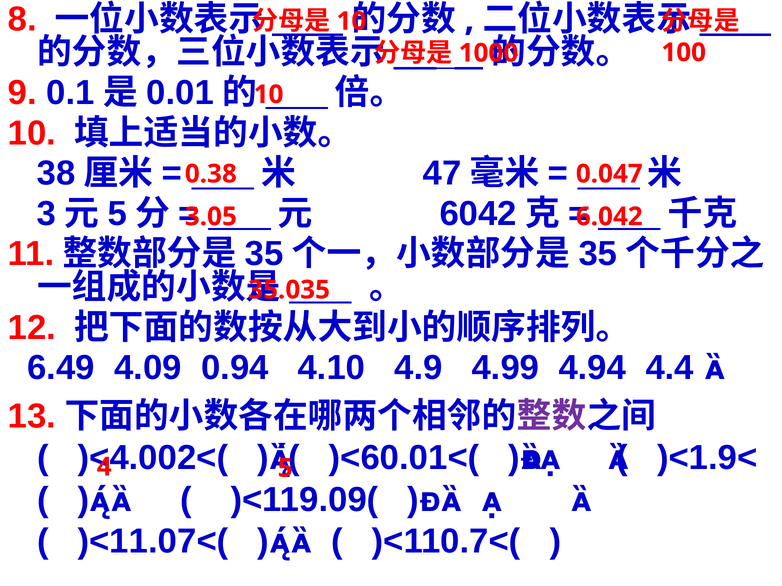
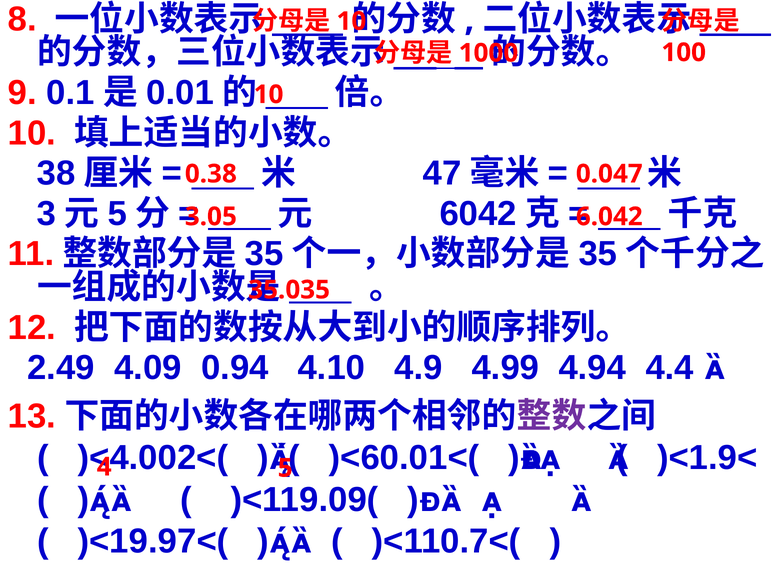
6.49: 6.49 -> 2.49
)<11.07<(: )<11.07<( -> )<19.97<(
